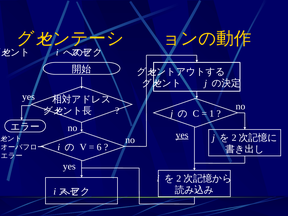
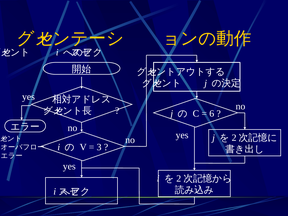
1: 1 -> 6
yes at (182, 135) underline: present -> none
6: 6 -> 3
